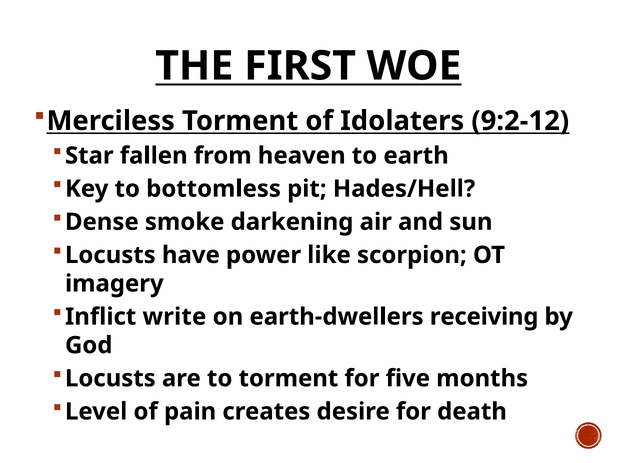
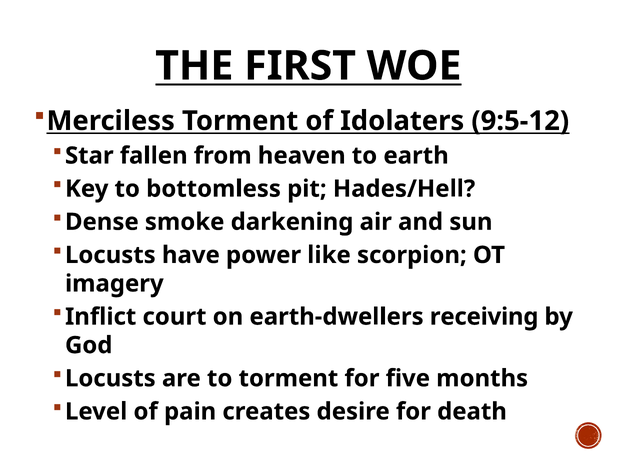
9:2-12: 9:2-12 -> 9:5-12
write: write -> court
